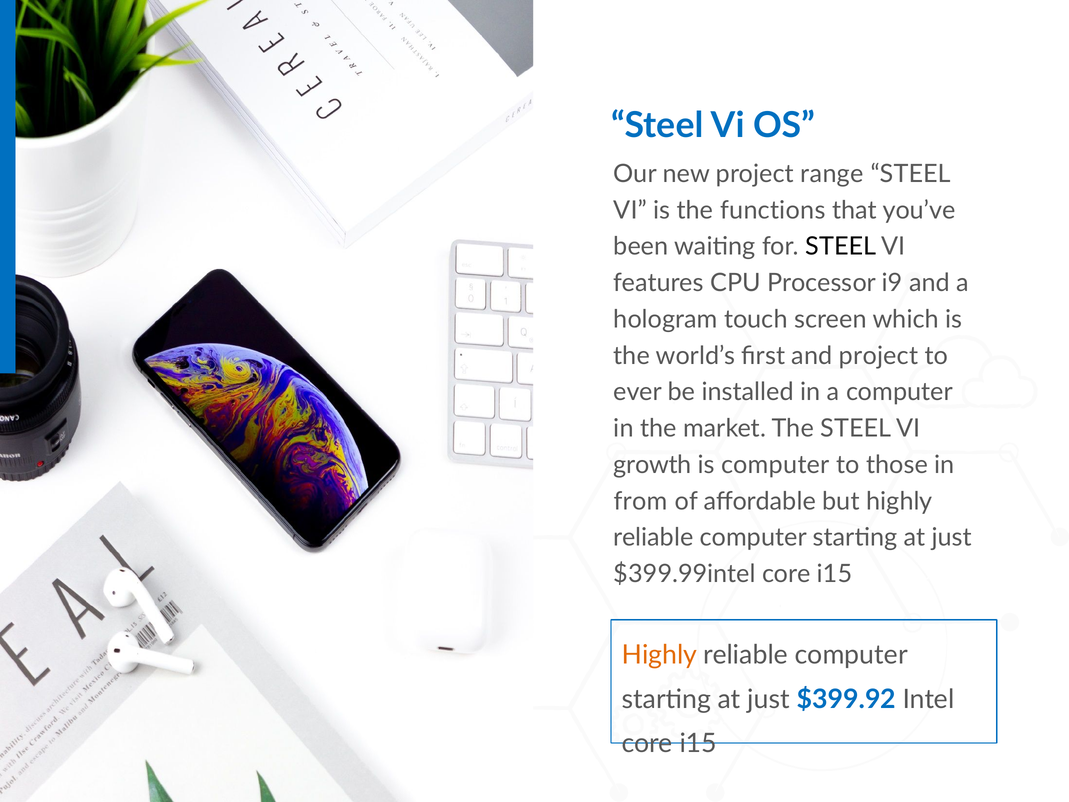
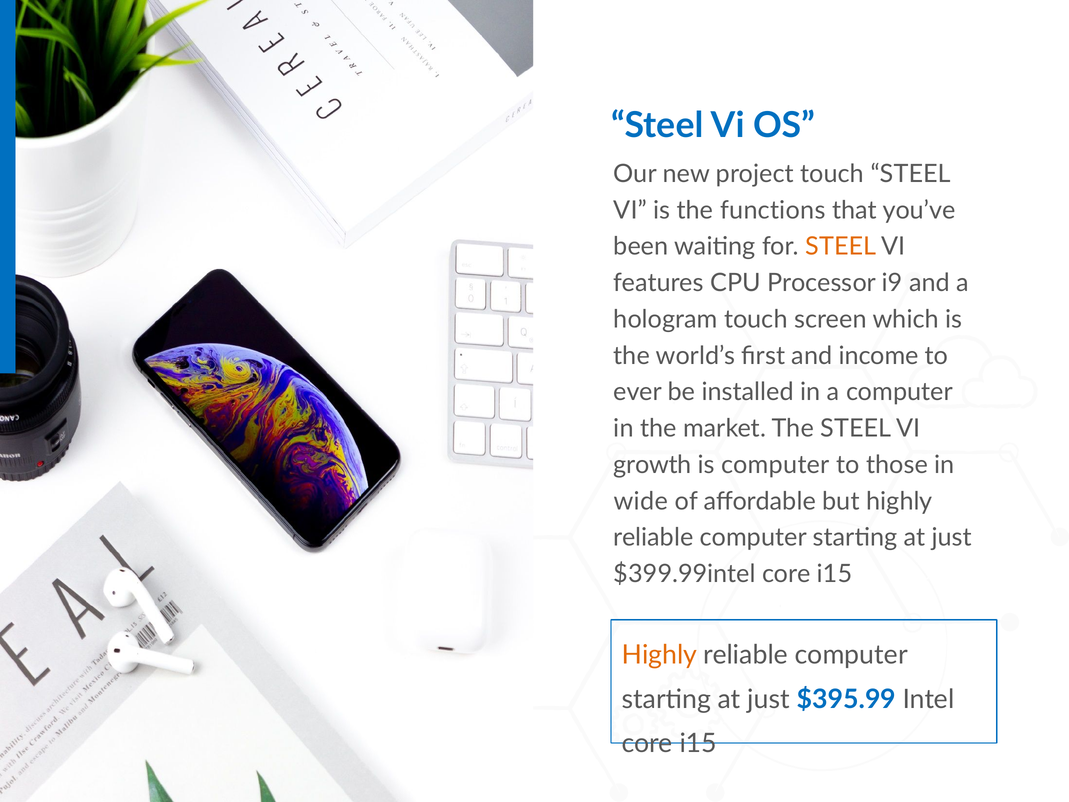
project range: range -> touch
STEEL at (841, 247) colour: black -> orange
and project: project -> income
from: from -> wide
$399.92: $399.92 -> $395.99
